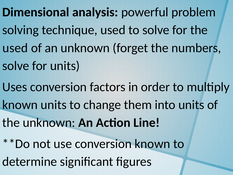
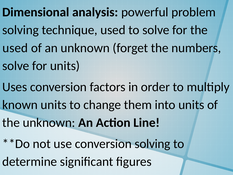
conversion known: known -> solving
